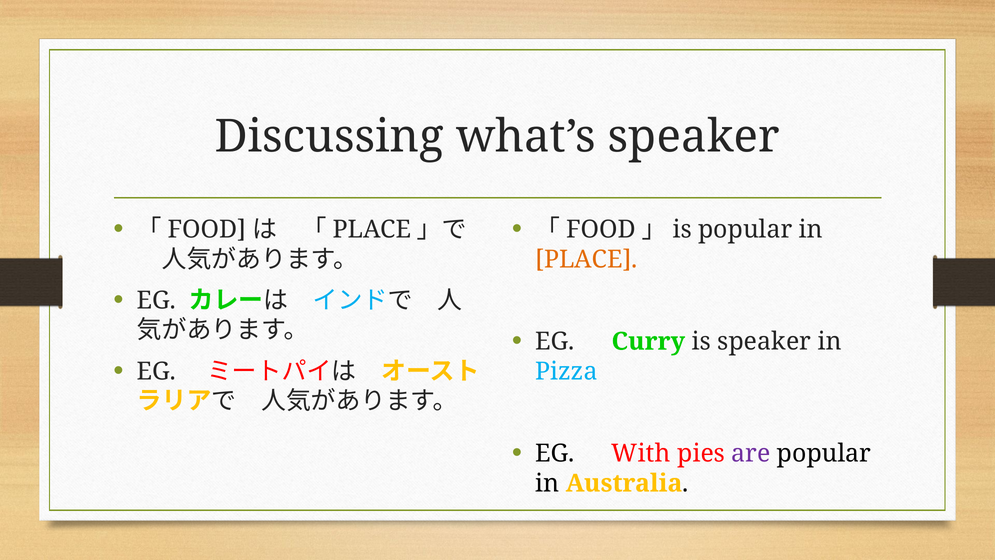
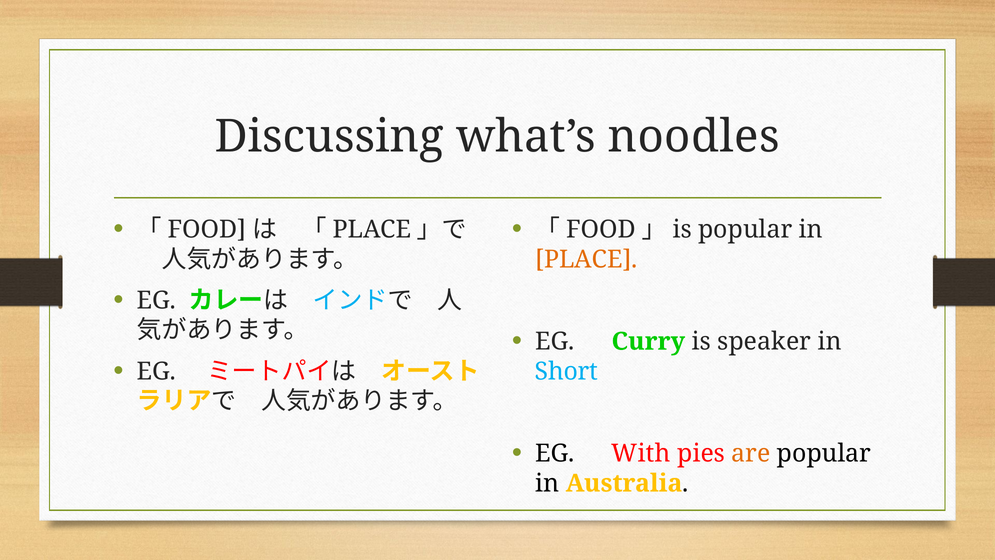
what’s speaker: speaker -> noodles
Pizza: Pizza -> Short
are colour: purple -> orange
